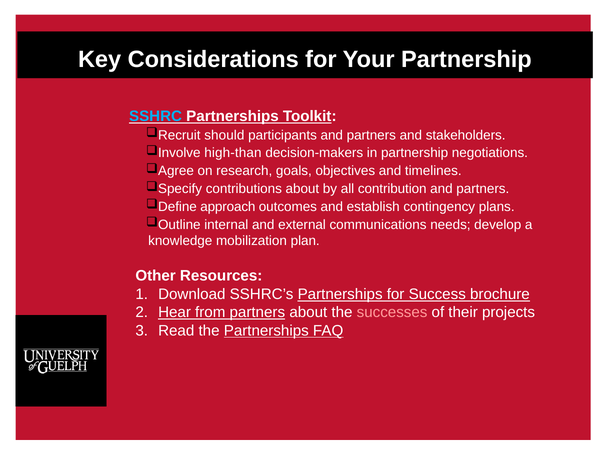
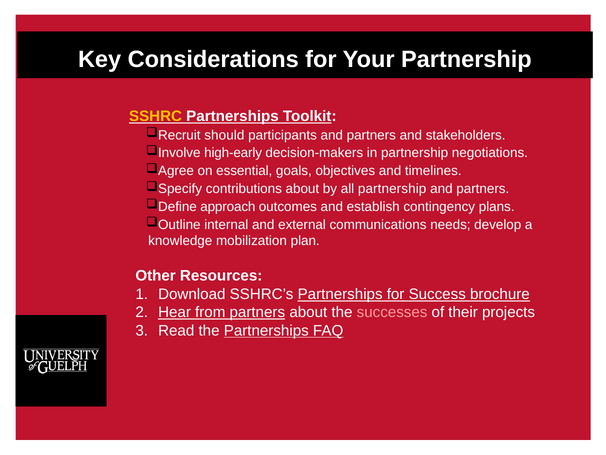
SSHRC colour: light blue -> yellow
high-than: high-than -> high-early
research: research -> essential
all contribution: contribution -> partnership
